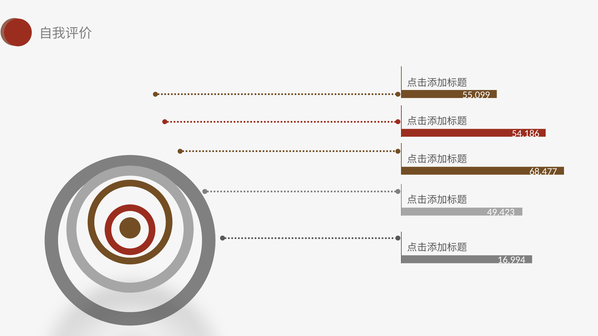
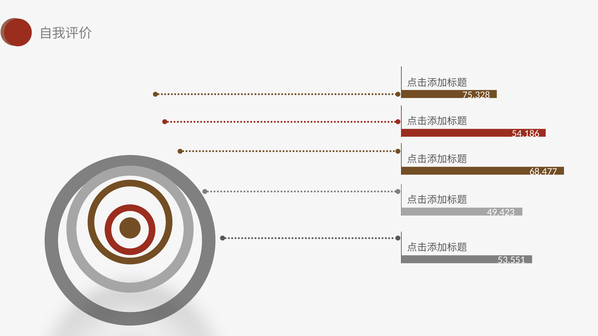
55,099: 55,099 -> 75,328
16.994: 16.994 -> 53.551
